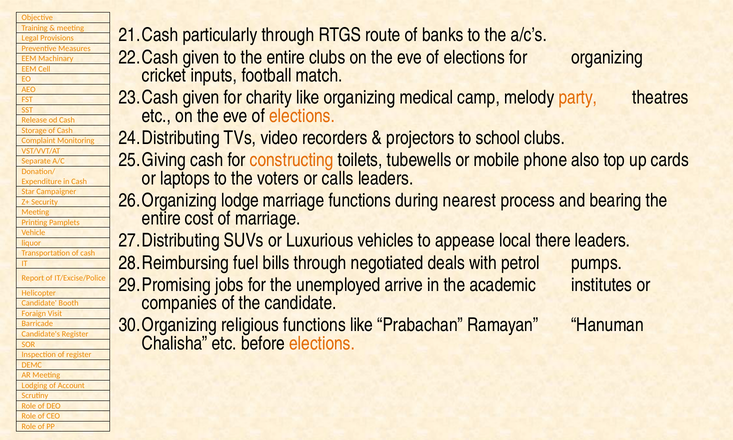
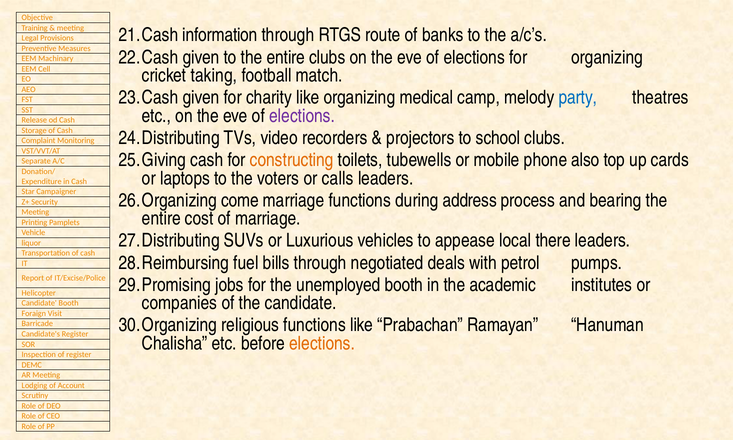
particularly: particularly -> information
inputs: inputs -> taking
party colour: orange -> blue
elections at (302, 116) colour: orange -> purple
lodge: lodge -> come
nearest: nearest -> address
unemployed arrive: arrive -> booth
